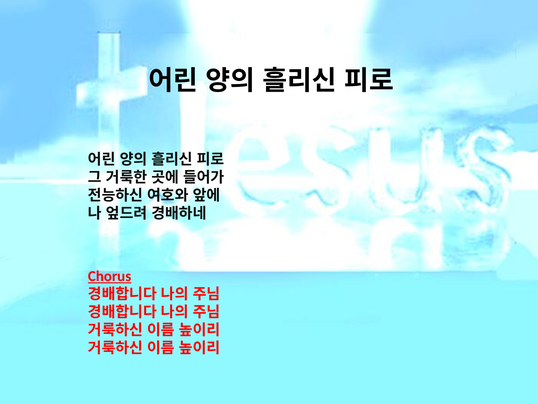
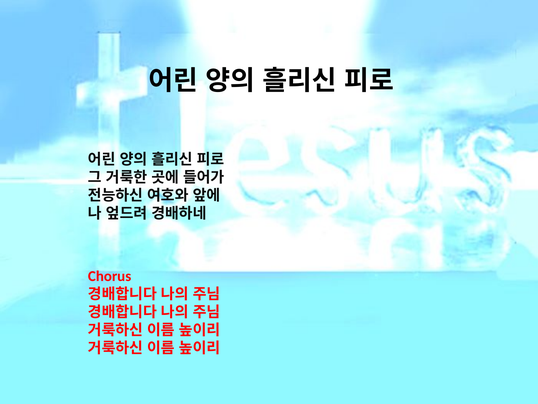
Chorus underline: present -> none
